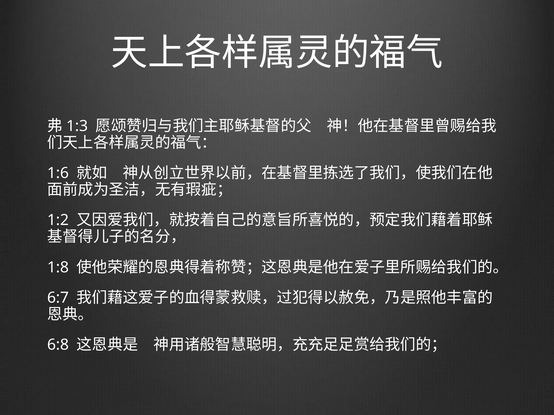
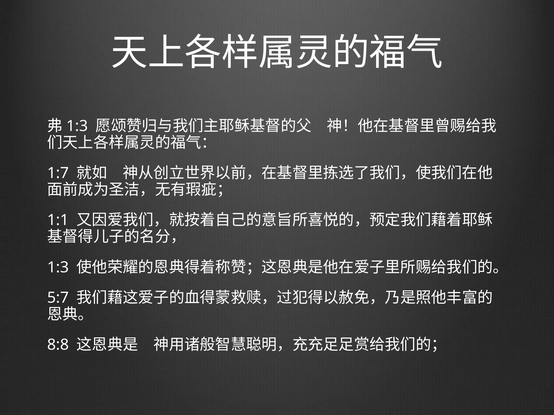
1:6: 1:6 -> 1:7
1:2: 1:2 -> 1:1
1:8 at (58, 268): 1:8 -> 1:3
6:7: 6:7 -> 5:7
6:8: 6:8 -> 8:8
